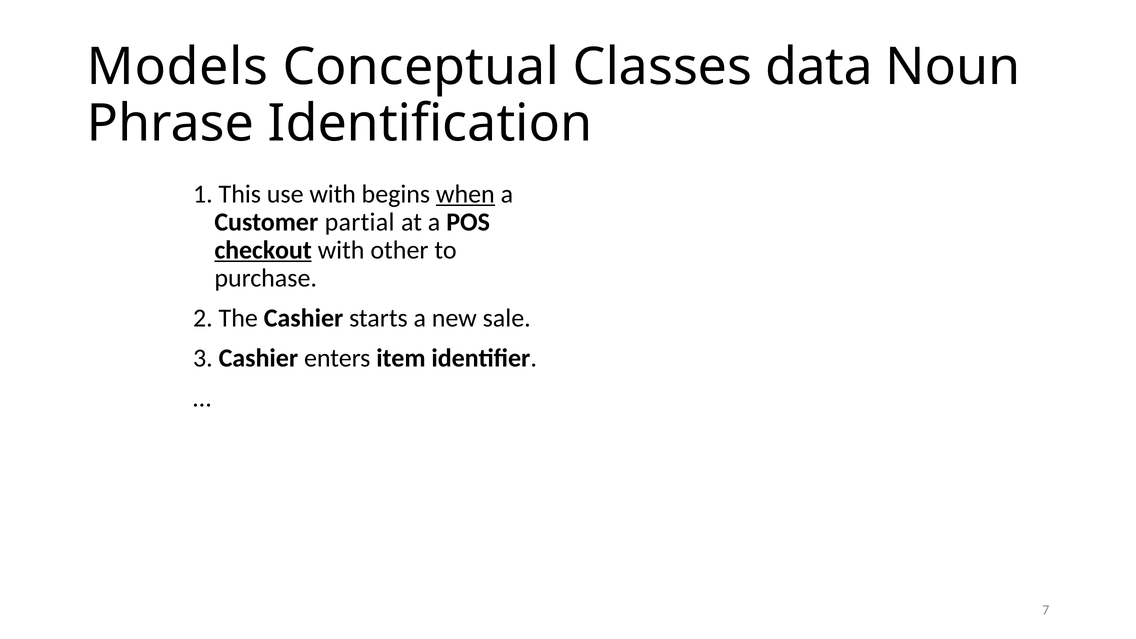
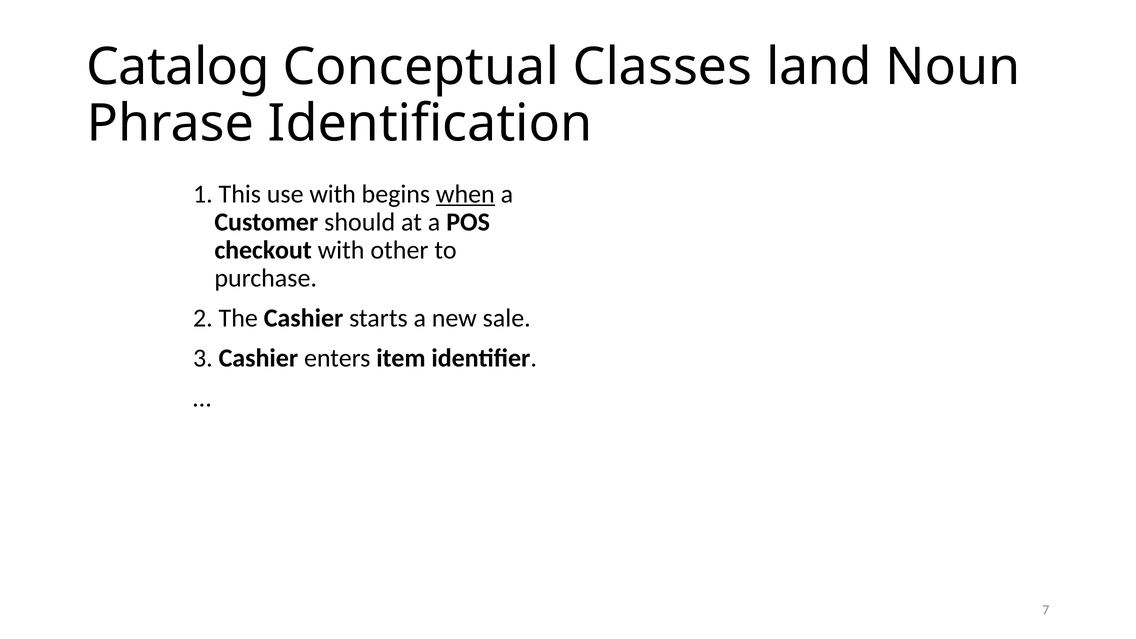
Models: Models -> Catalog
data: data -> land
partial: partial -> should
checkout underline: present -> none
